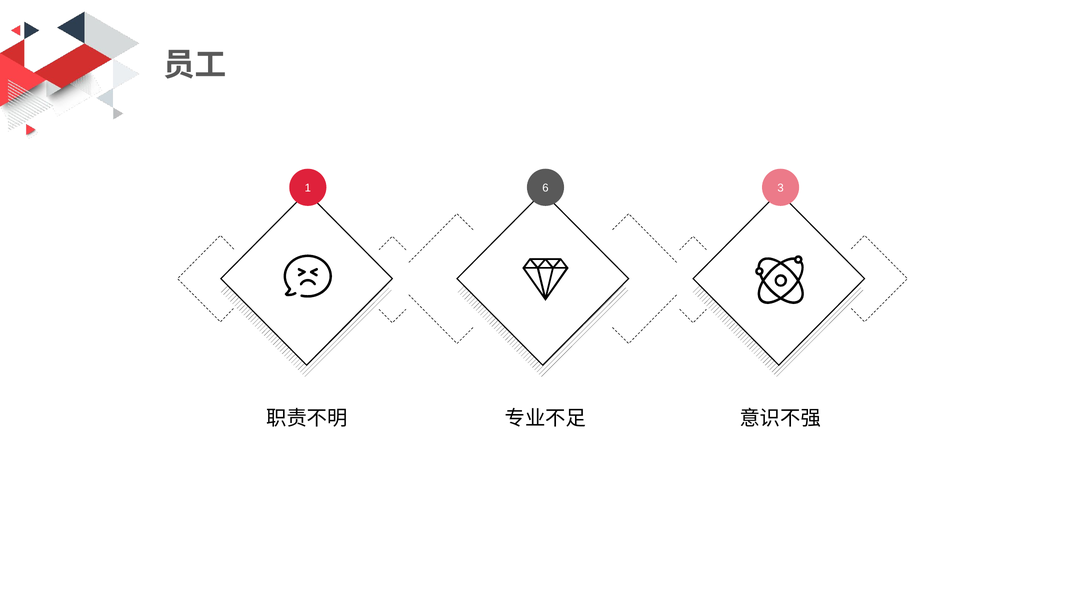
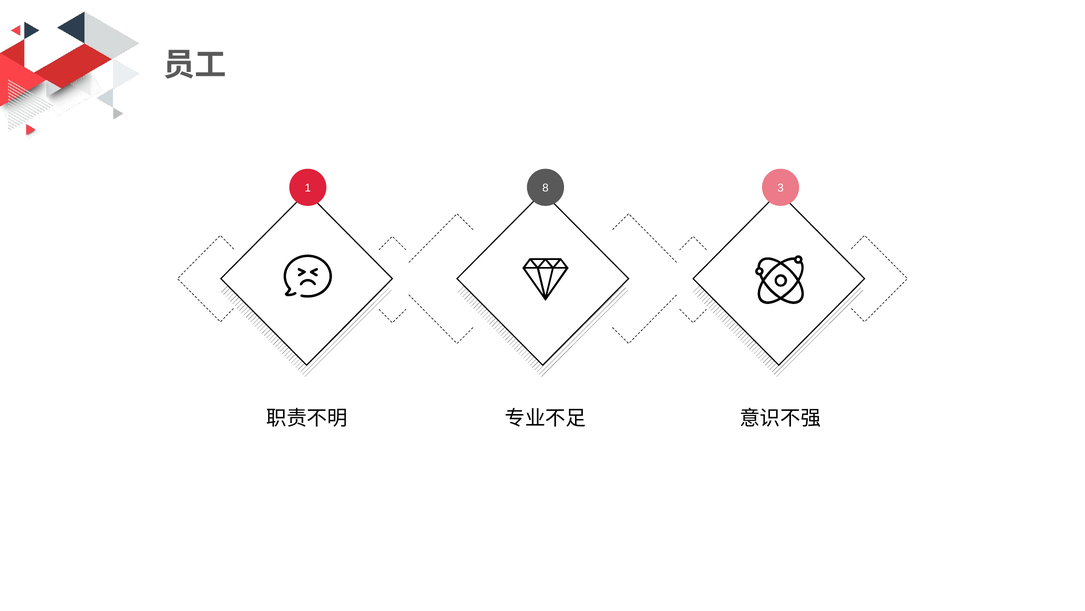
6: 6 -> 8
